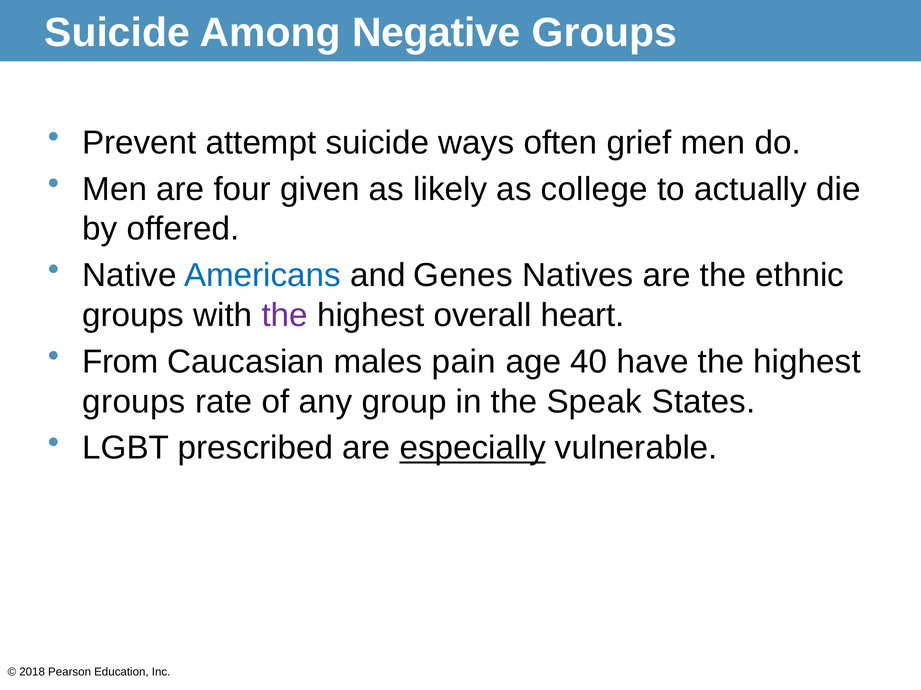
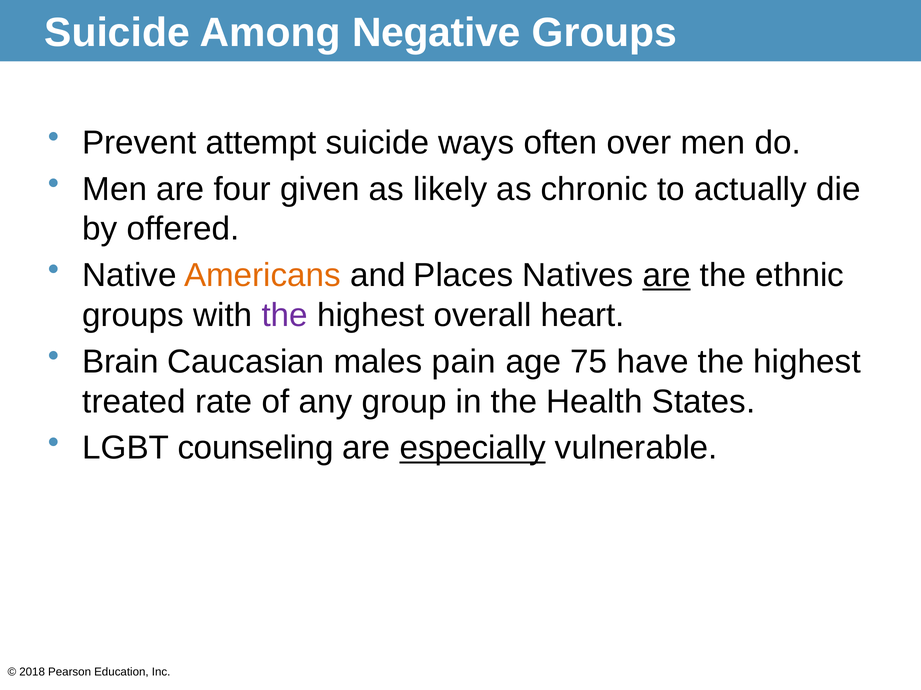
grief: grief -> over
college: college -> chronic
Americans colour: blue -> orange
Genes: Genes -> Places
are at (667, 276) underline: none -> present
From: From -> Brain
40: 40 -> 75
groups at (134, 402): groups -> treated
Speak: Speak -> Health
prescribed: prescribed -> counseling
